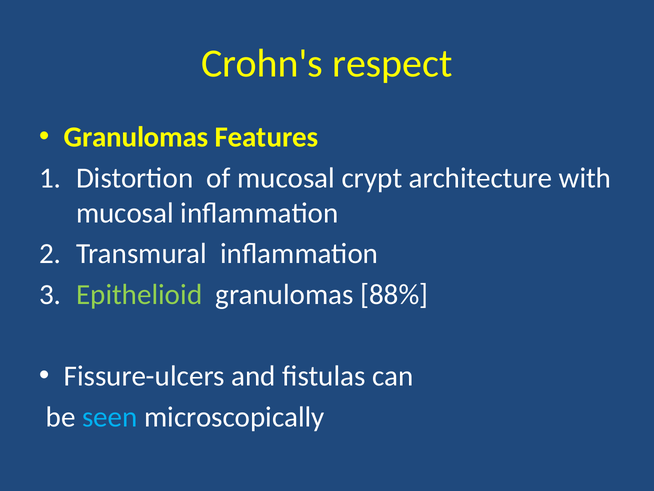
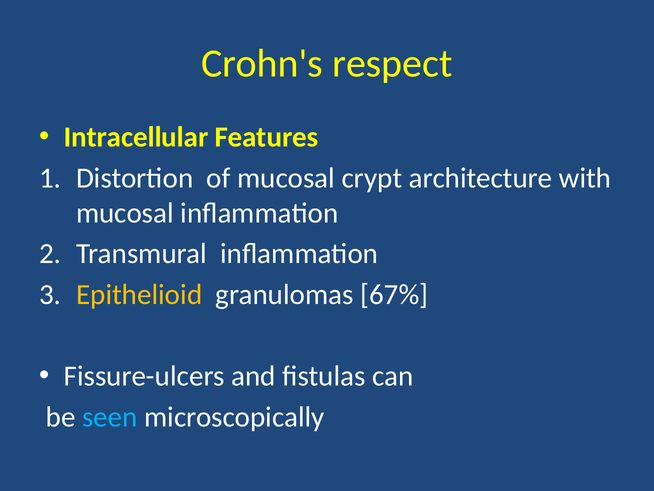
Granulomas at (136, 137): Granulomas -> Intracellular
Epithelioid colour: light green -> yellow
88%: 88% -> 67%
